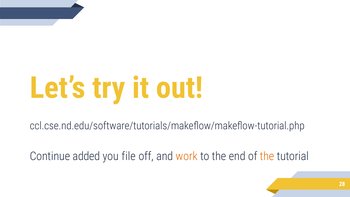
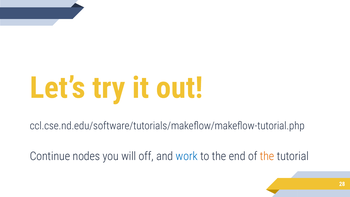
added: added -> nodes
file: file -> will
work colour: orange -> blue
